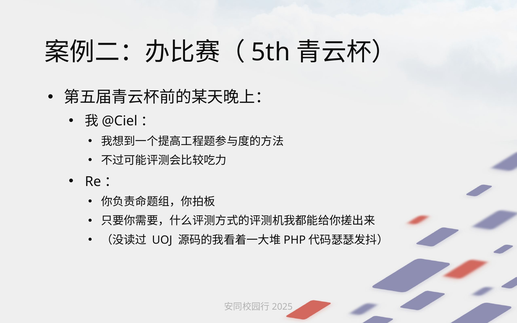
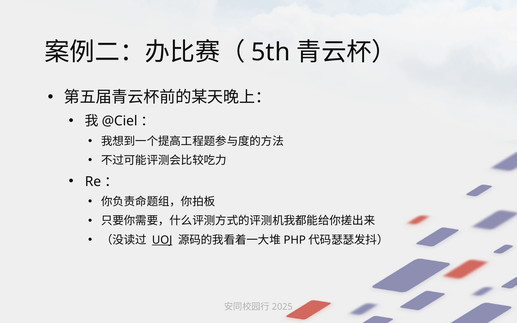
UOJ underline: none -> present
